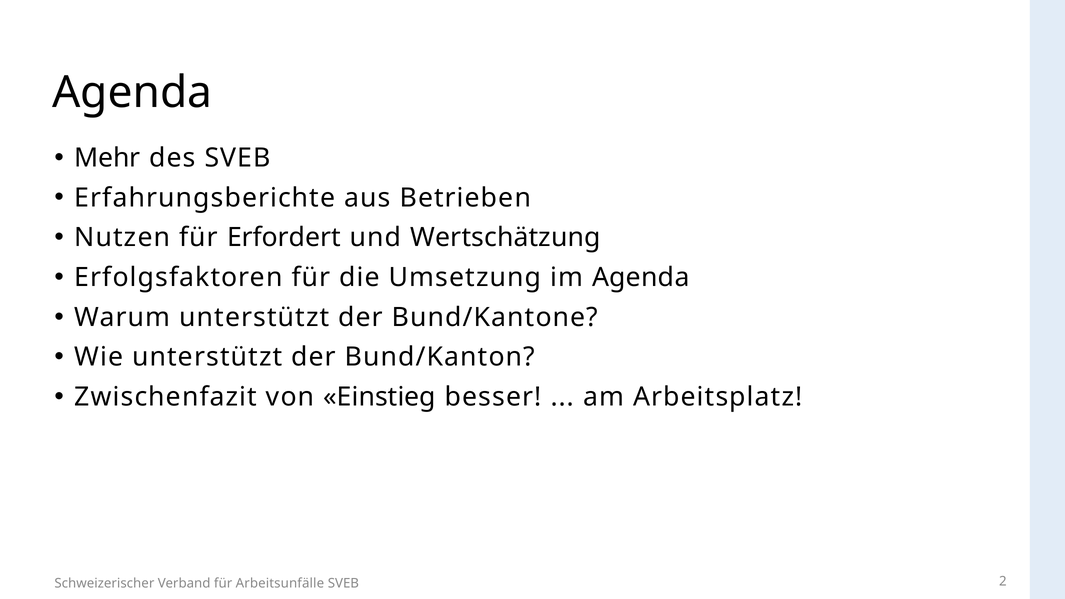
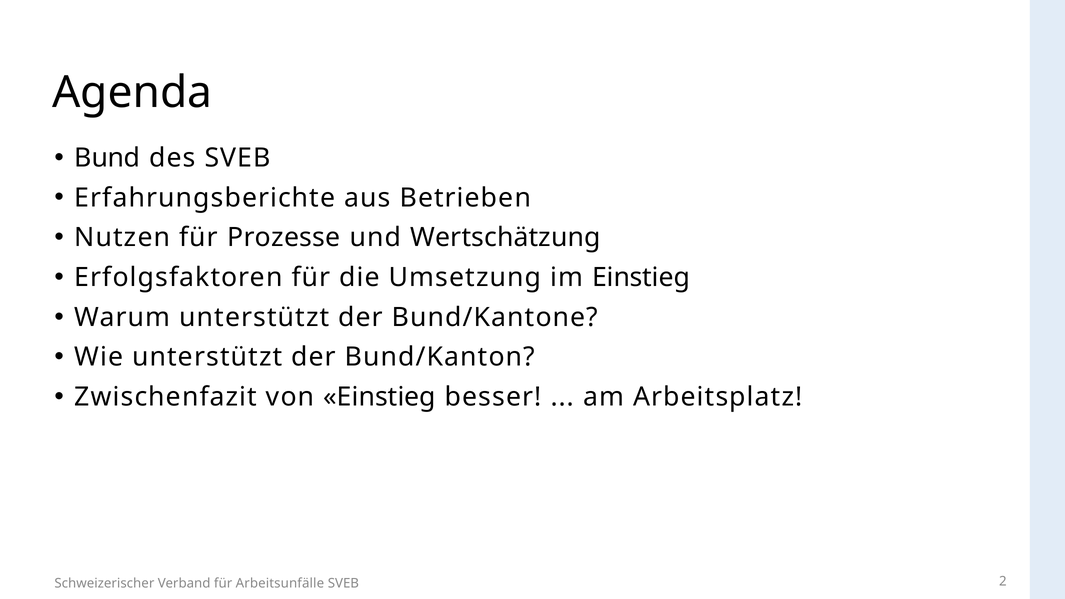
Mehr: Mehr -> Bund
Erfordert: Erfordert -> Prozesse
im Agenda: Agenda -> Einstieg
